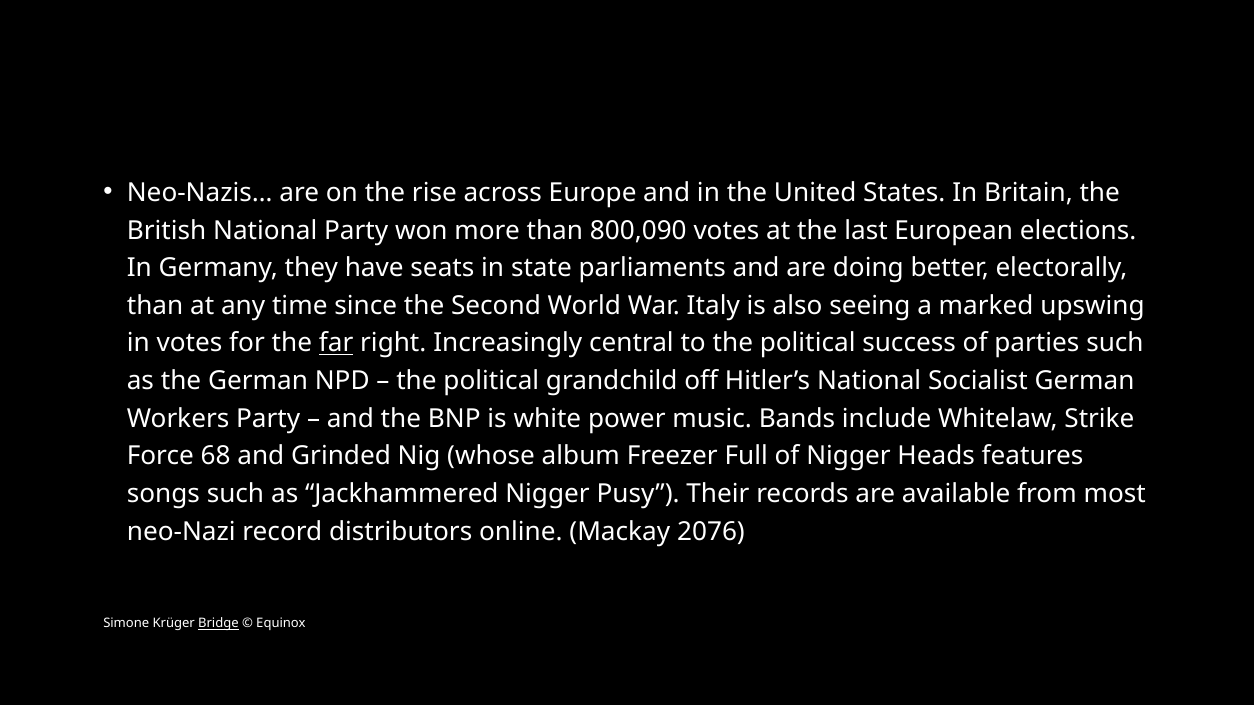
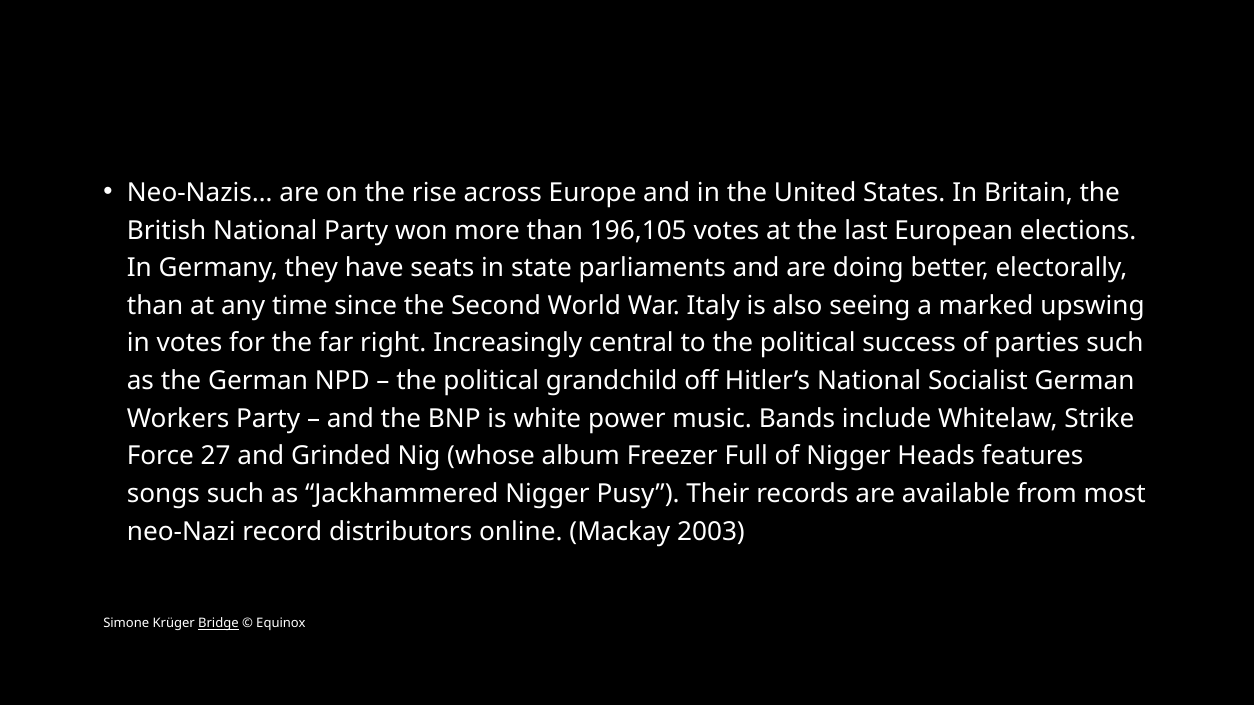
800,090: 800,090 -> 196,105
far underline: present -> none
68: 68 -> 27
2076: 2076 -> 2003
